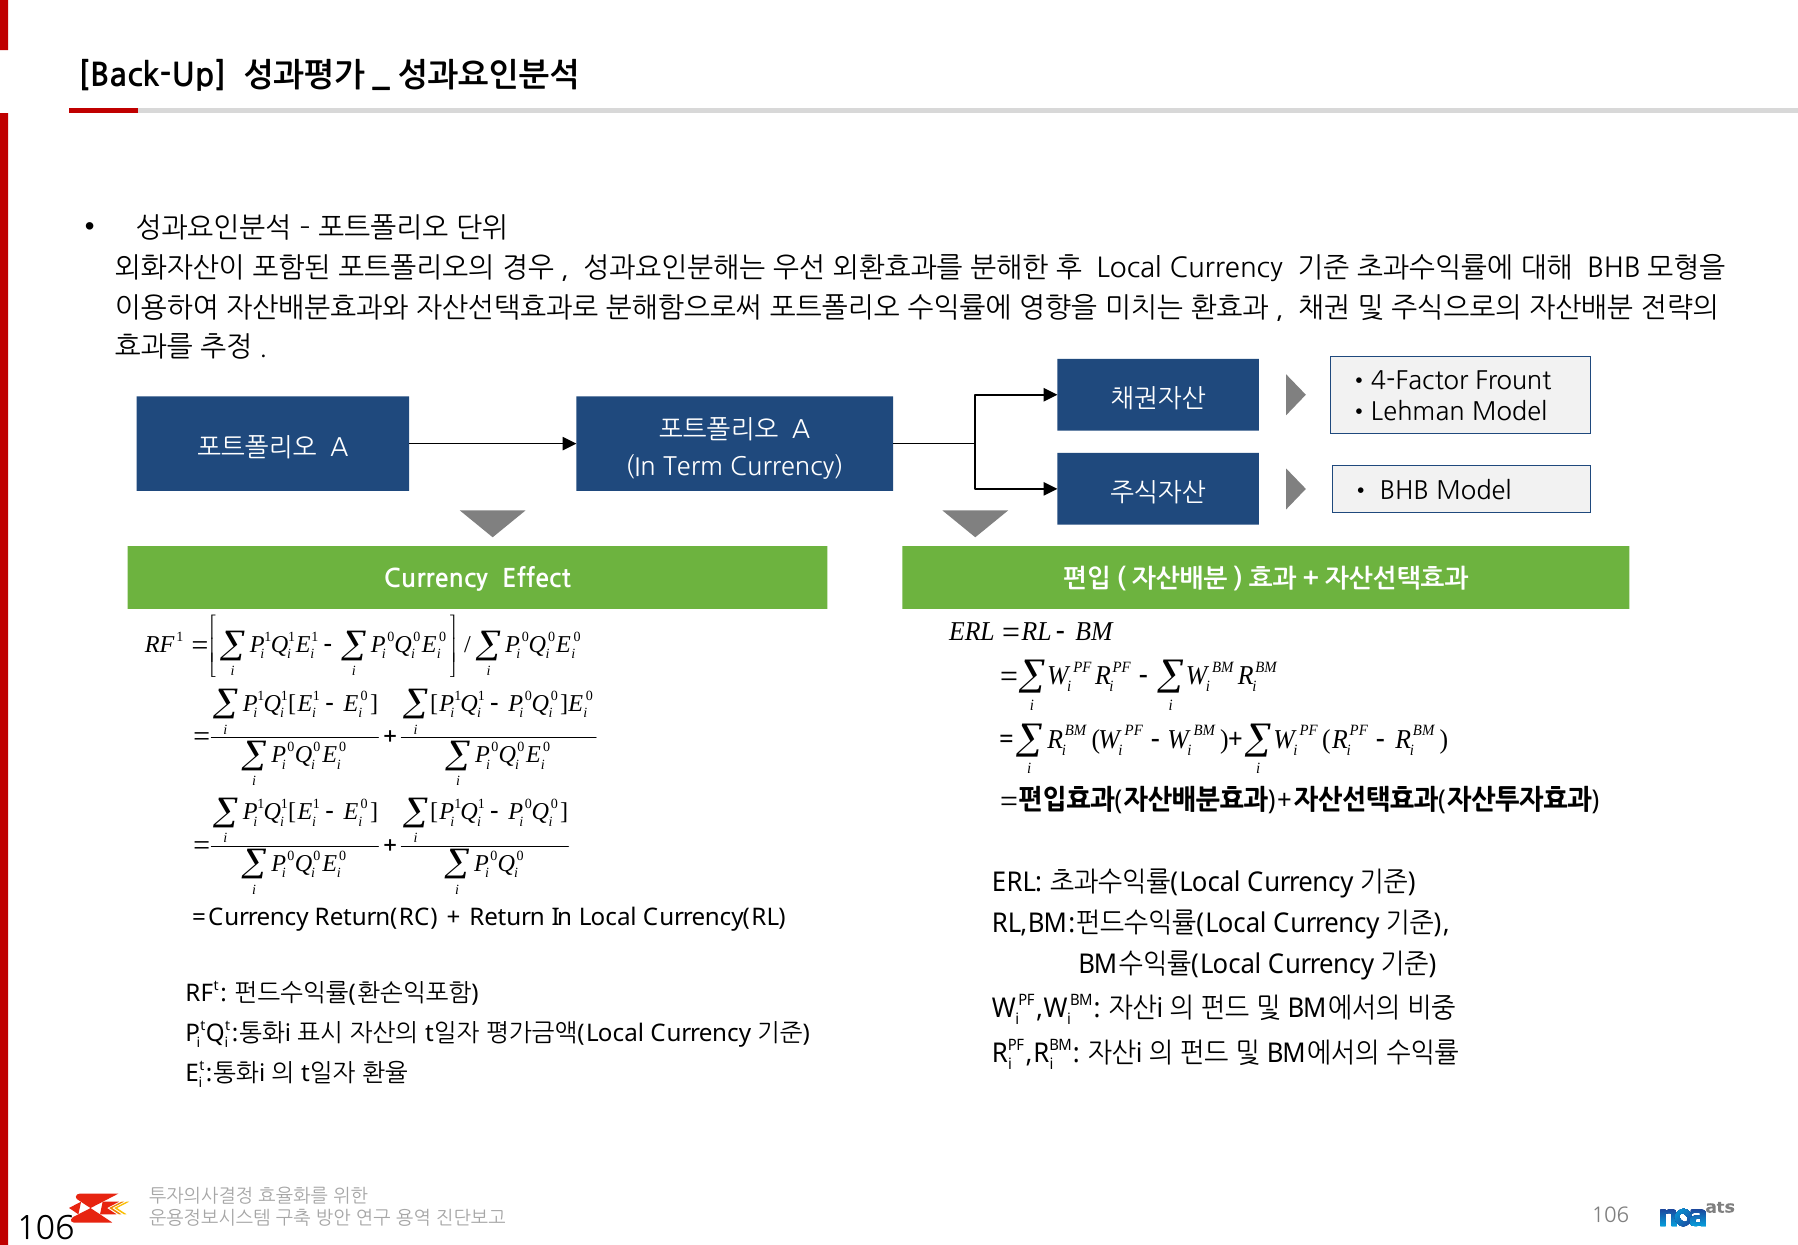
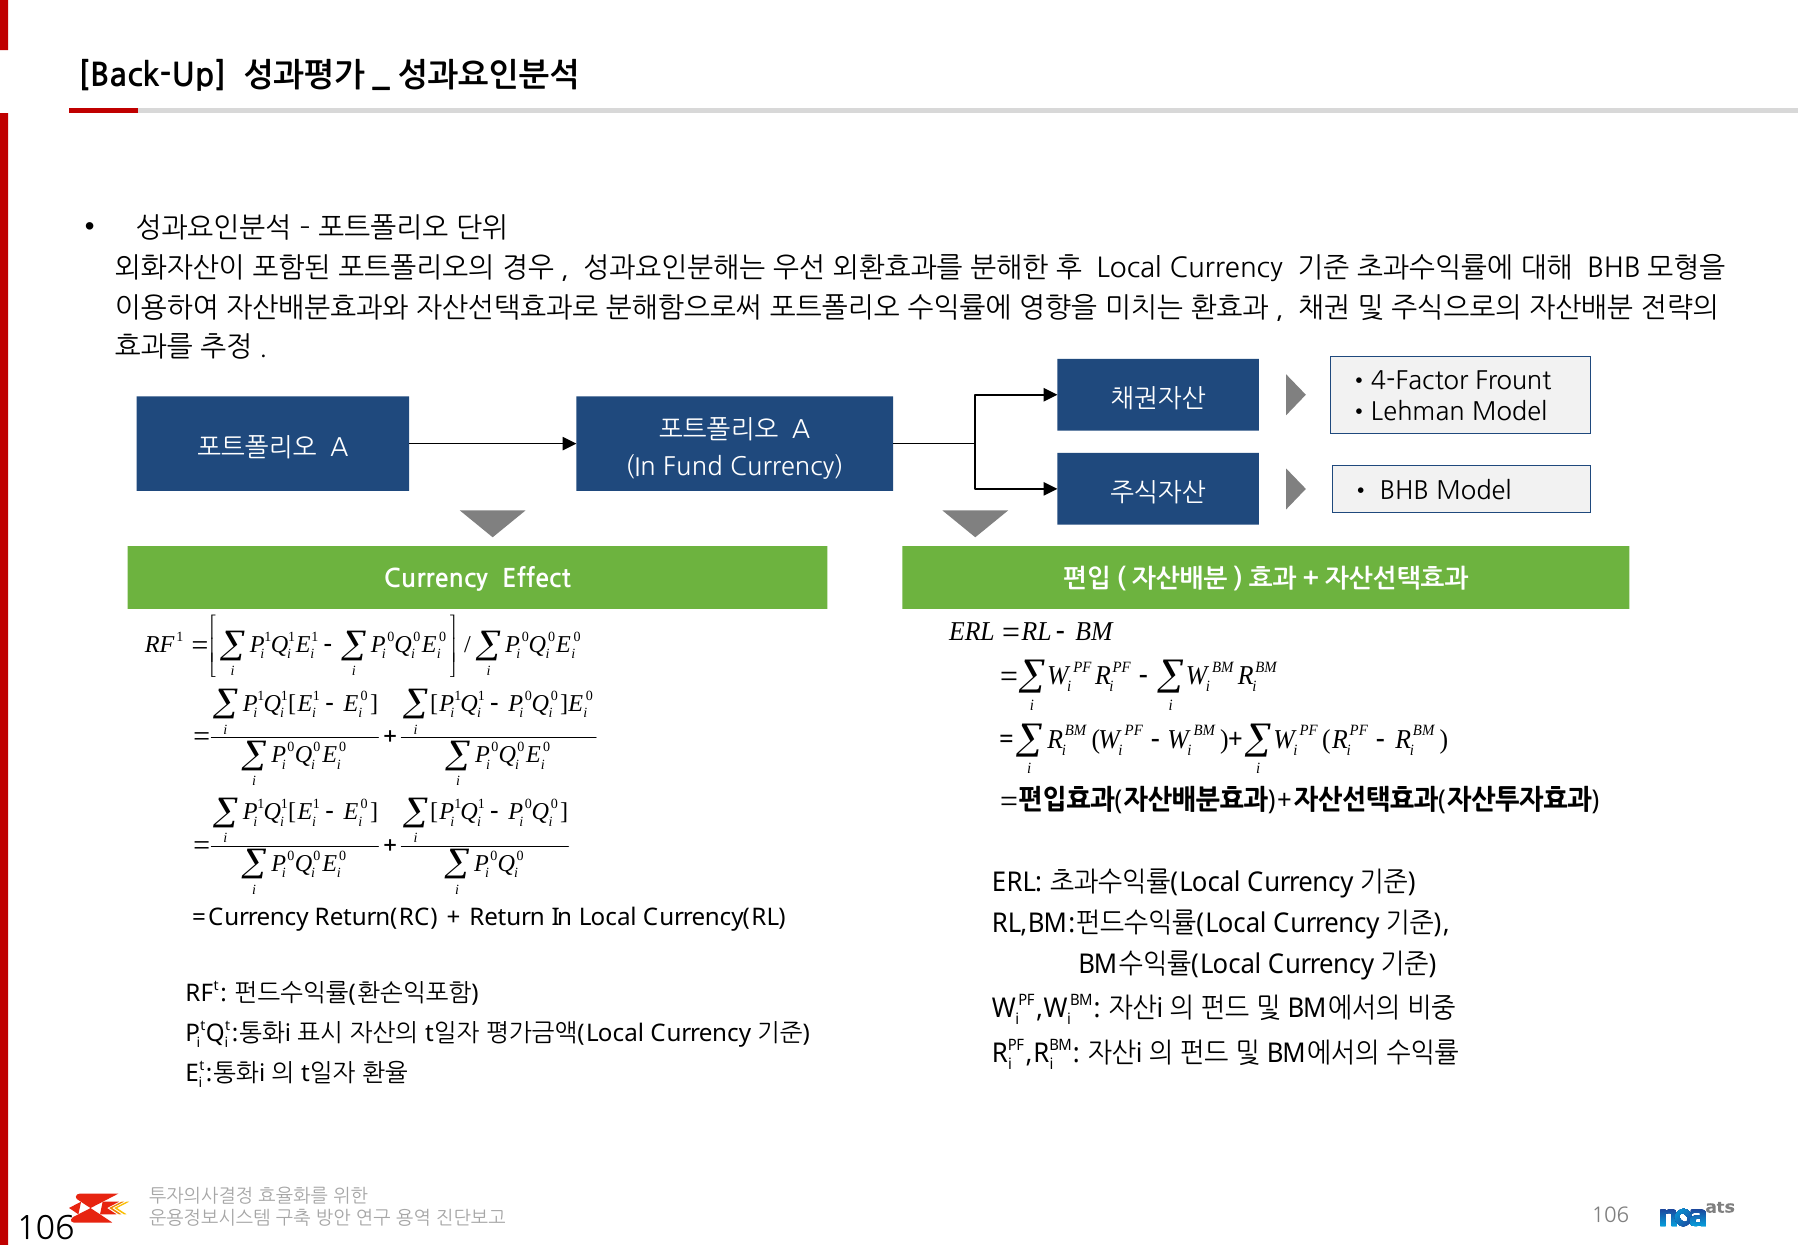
Term: Term -> Fund
